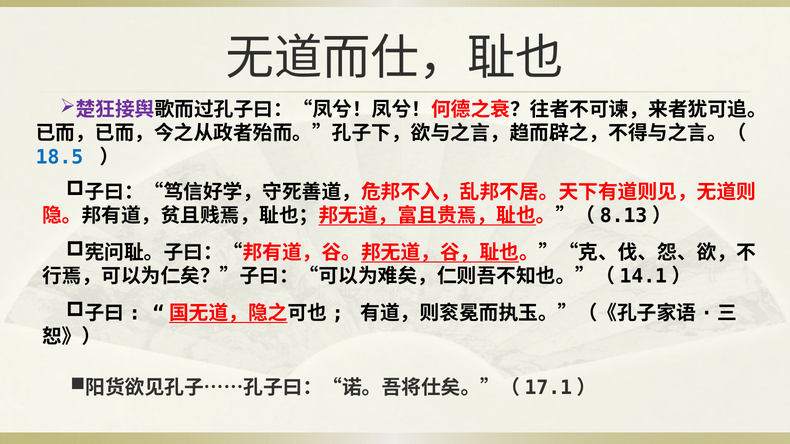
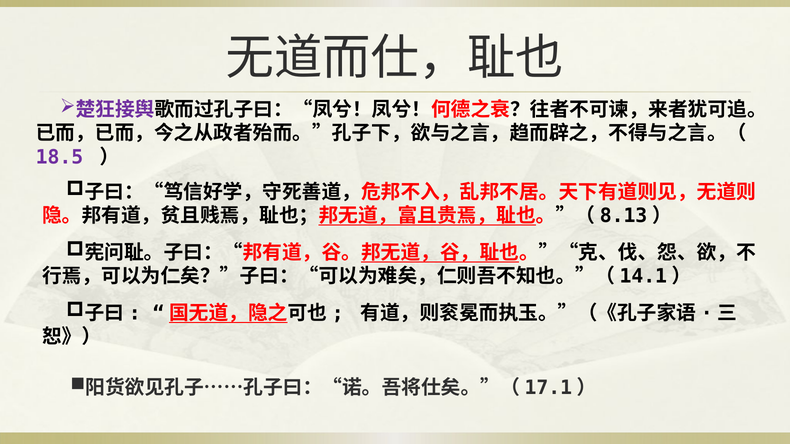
18.5 colour: blue -> purple
